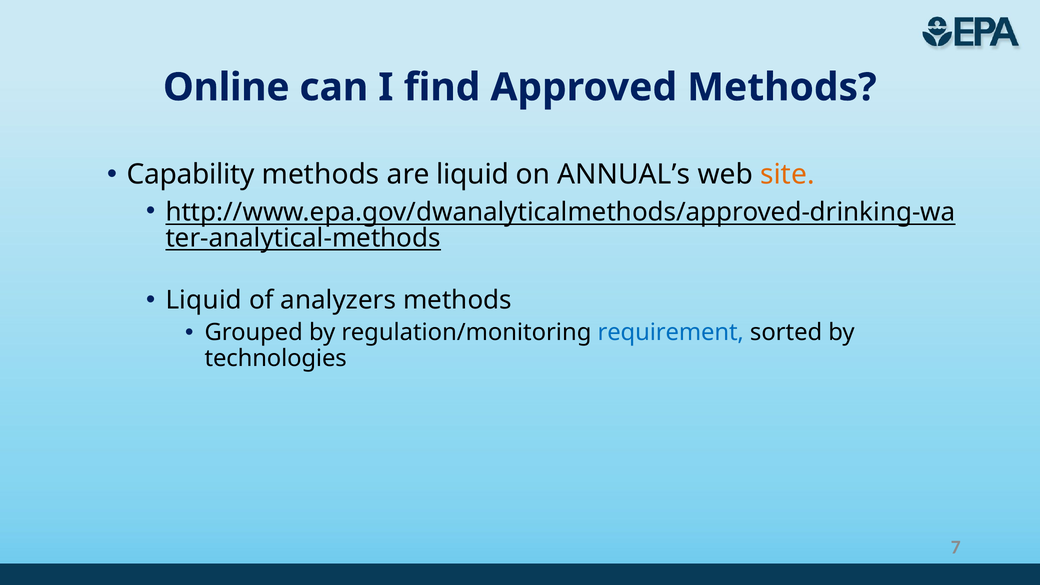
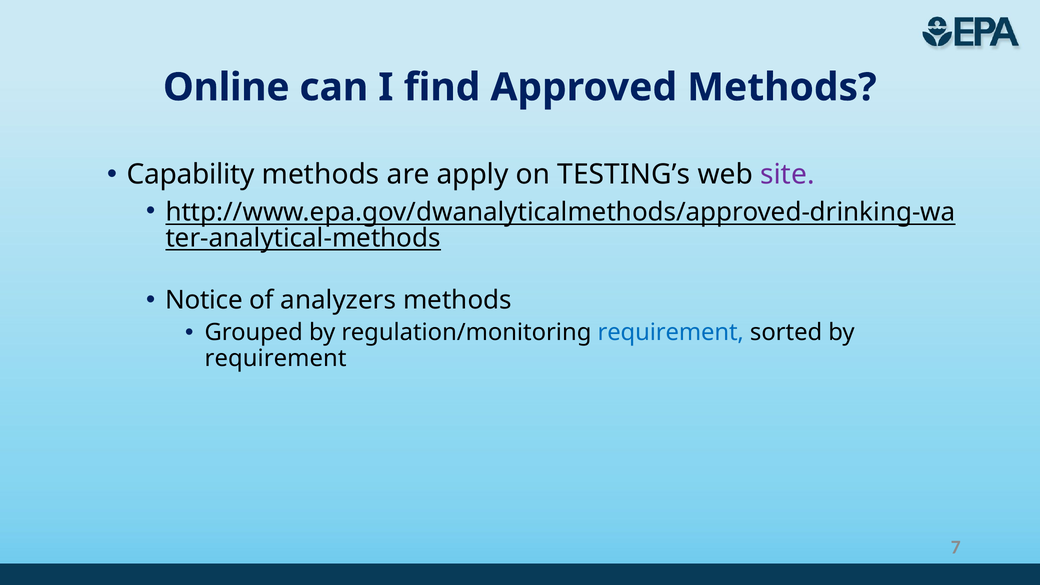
are liquid: liquid -> apply
ANNUAL’s: ANNUAL’s -> TESTING’s
site colour: orange -> purple
Liquid at (204, 300): Liquid -> Notice
technologies at (276, 358): technologies -> requirement
